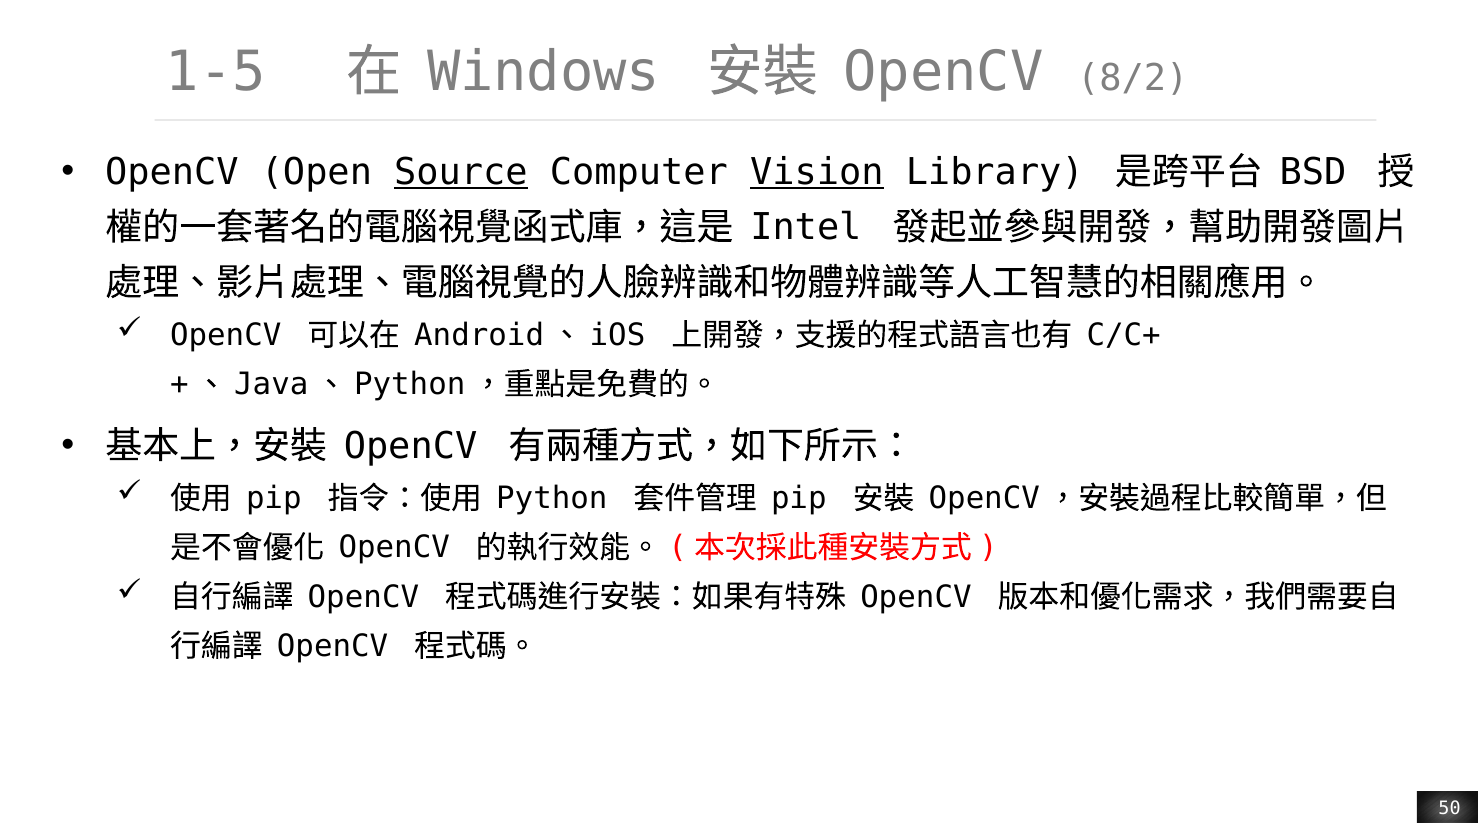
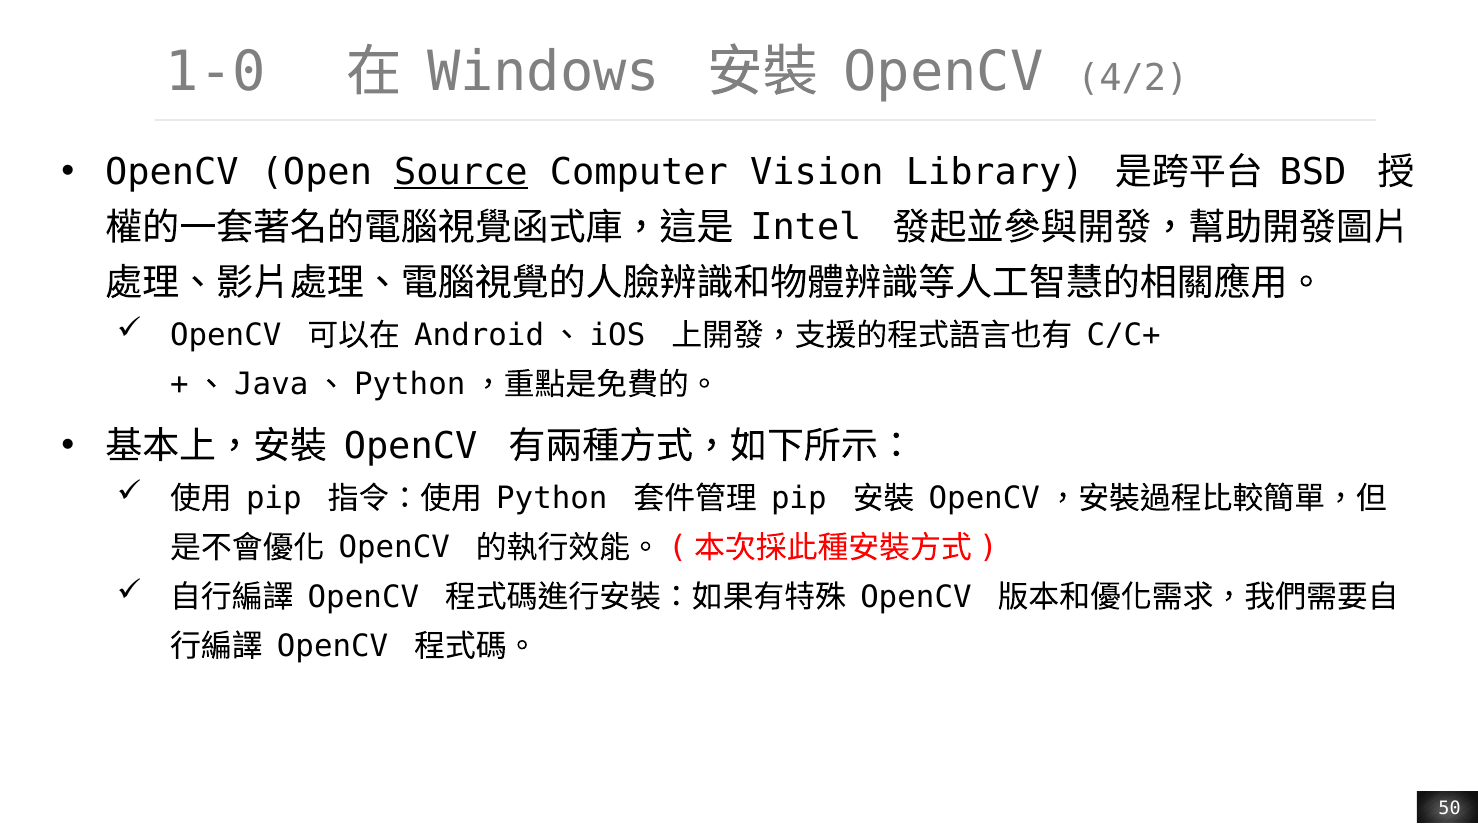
1-5: 1-5 -> 1-0
8/2: 8/2 -> 4/2
Vision underline: present -> none
